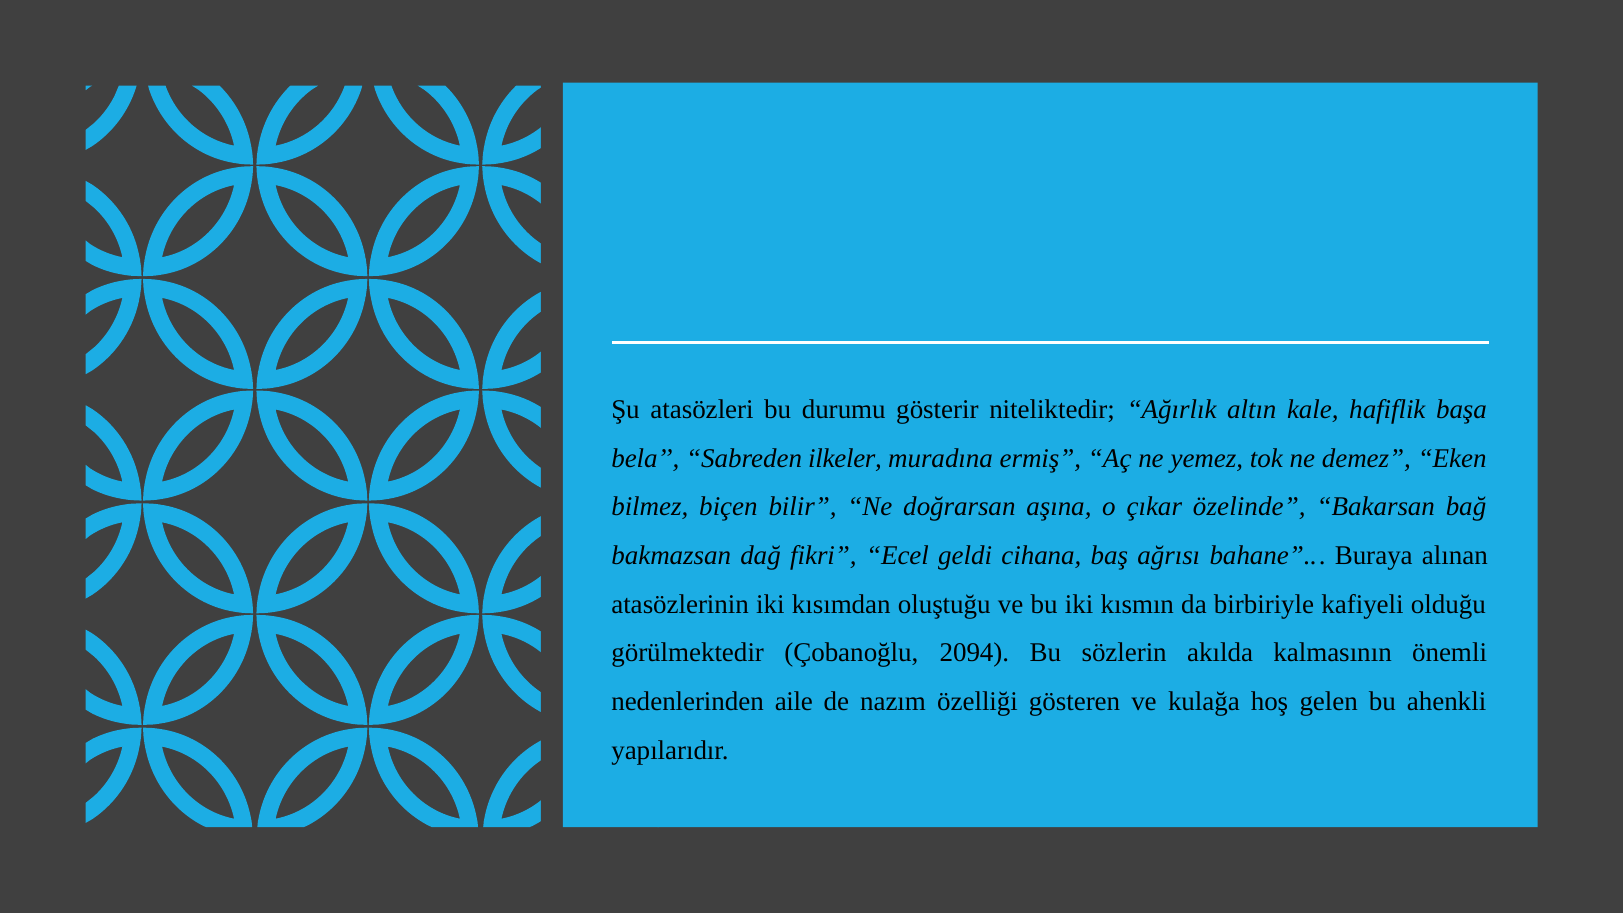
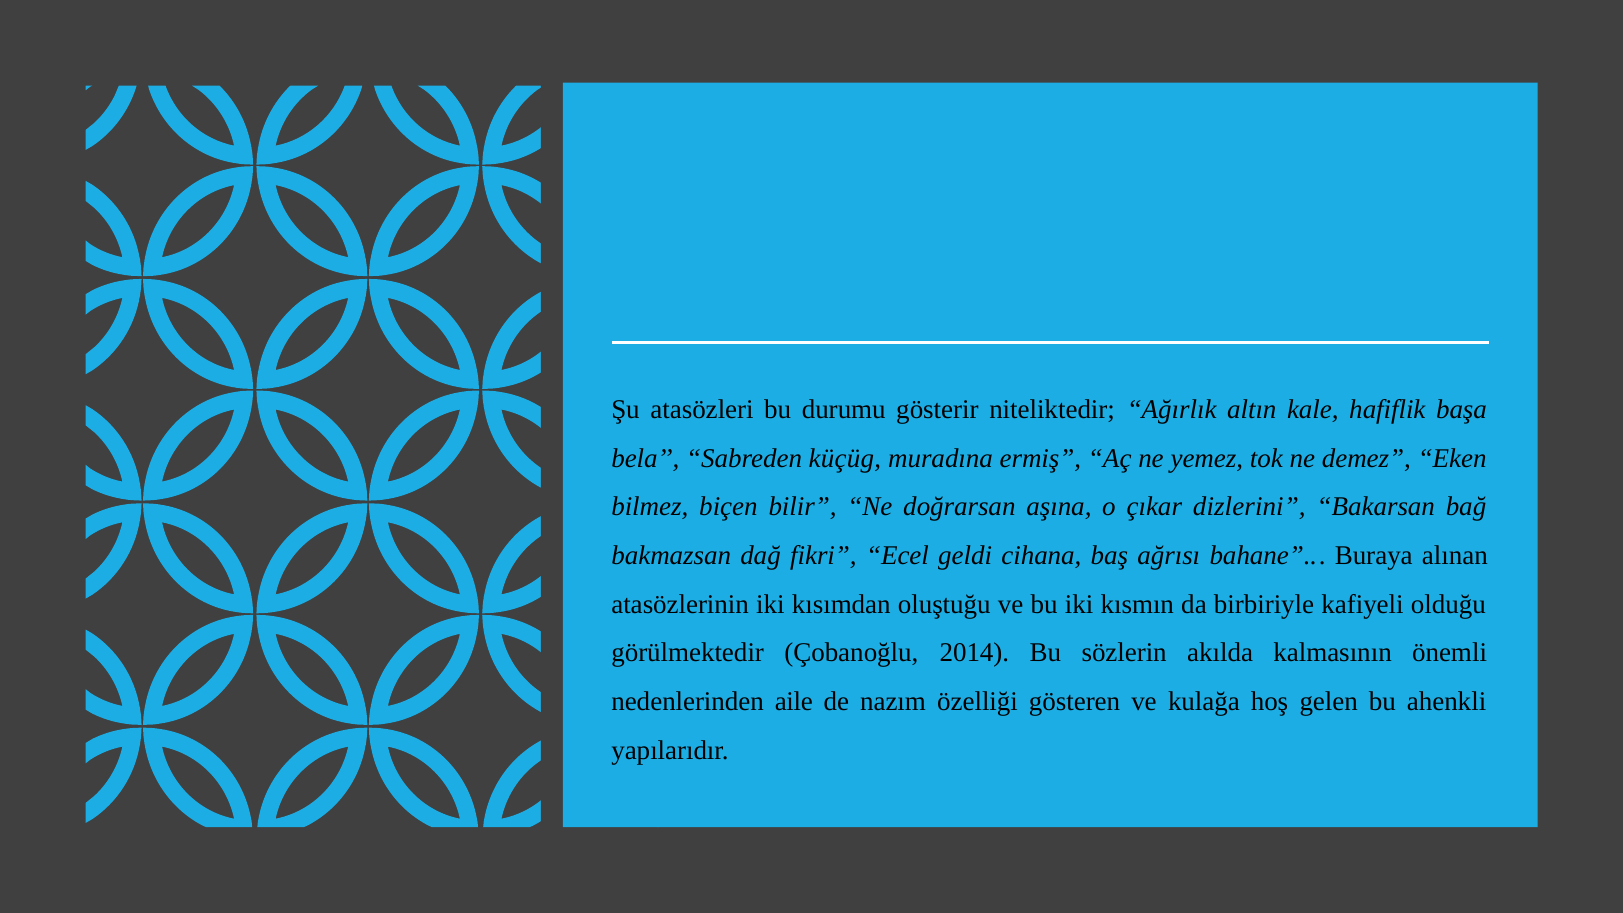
ilkeler: ilkeler -> küçüg
özelinde: özelinde -> dizlerini
2094: 2094 -> 2014
